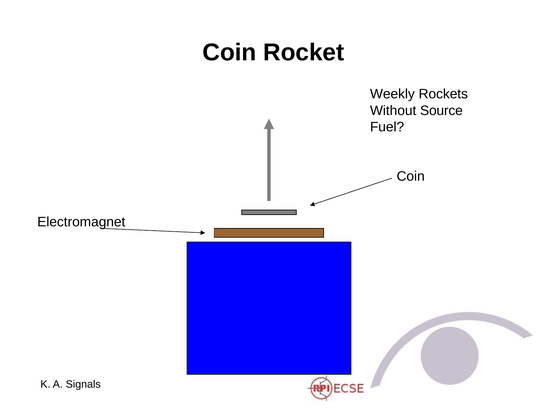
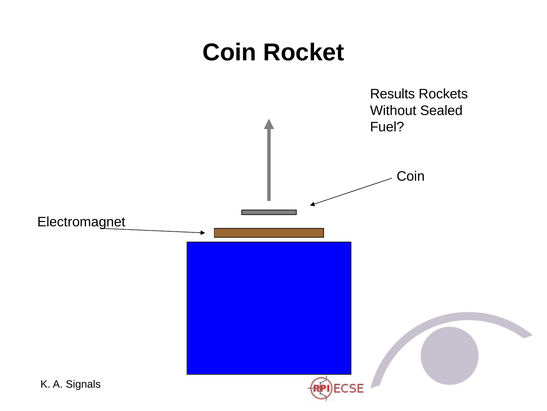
Weekly: Weekly -> Results
Source: Source -> Sealed
